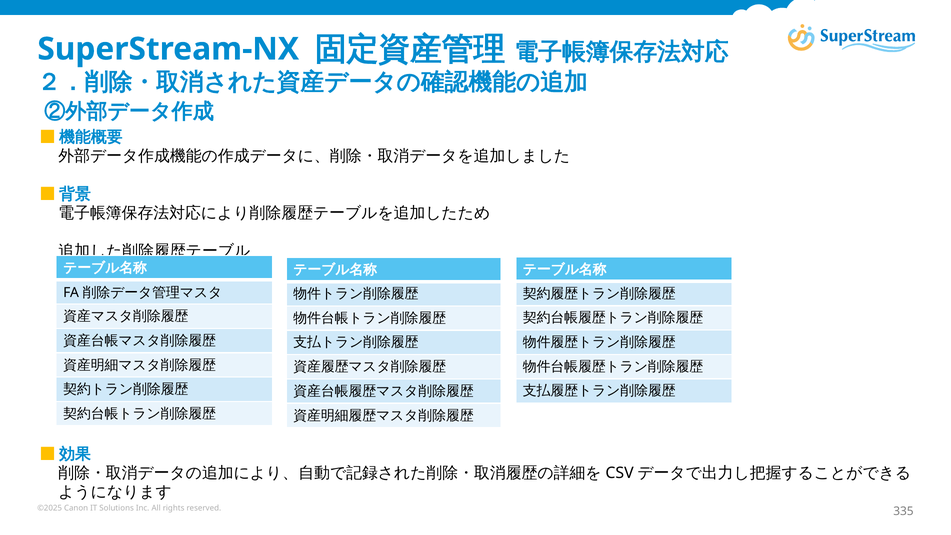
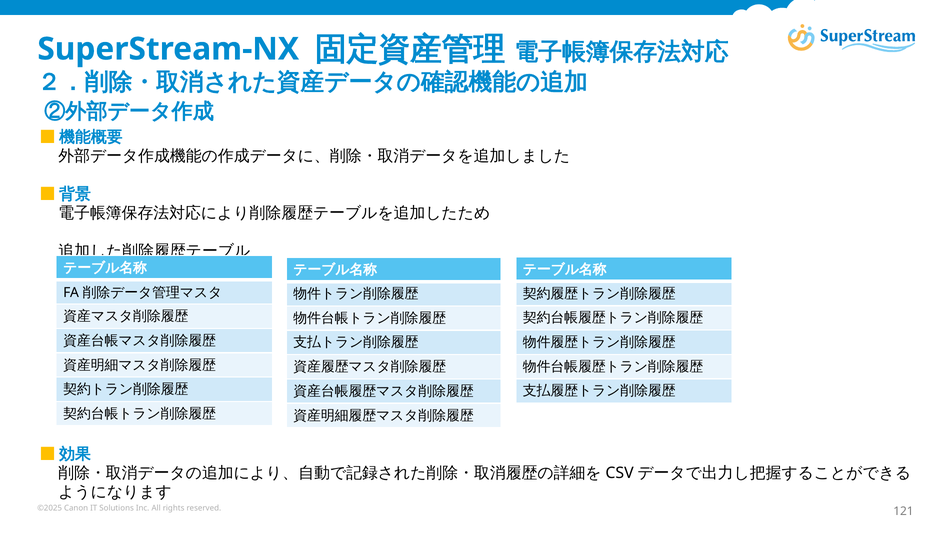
335: 335 -> 121
